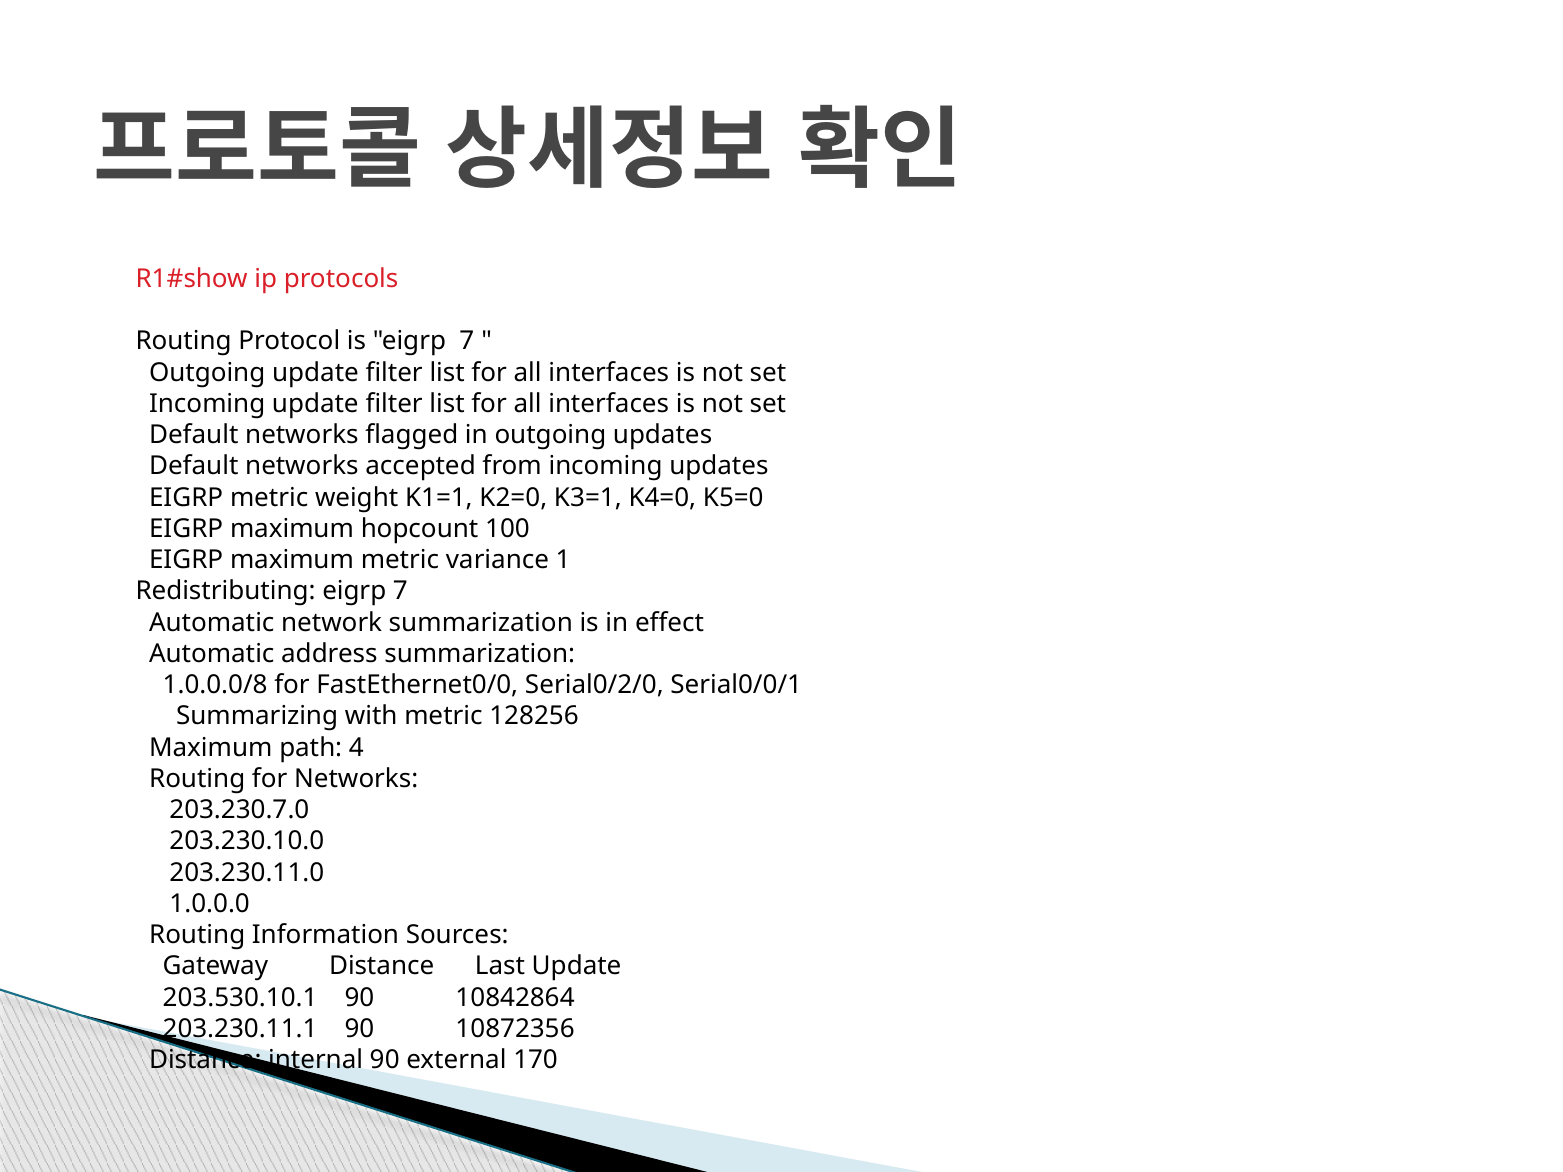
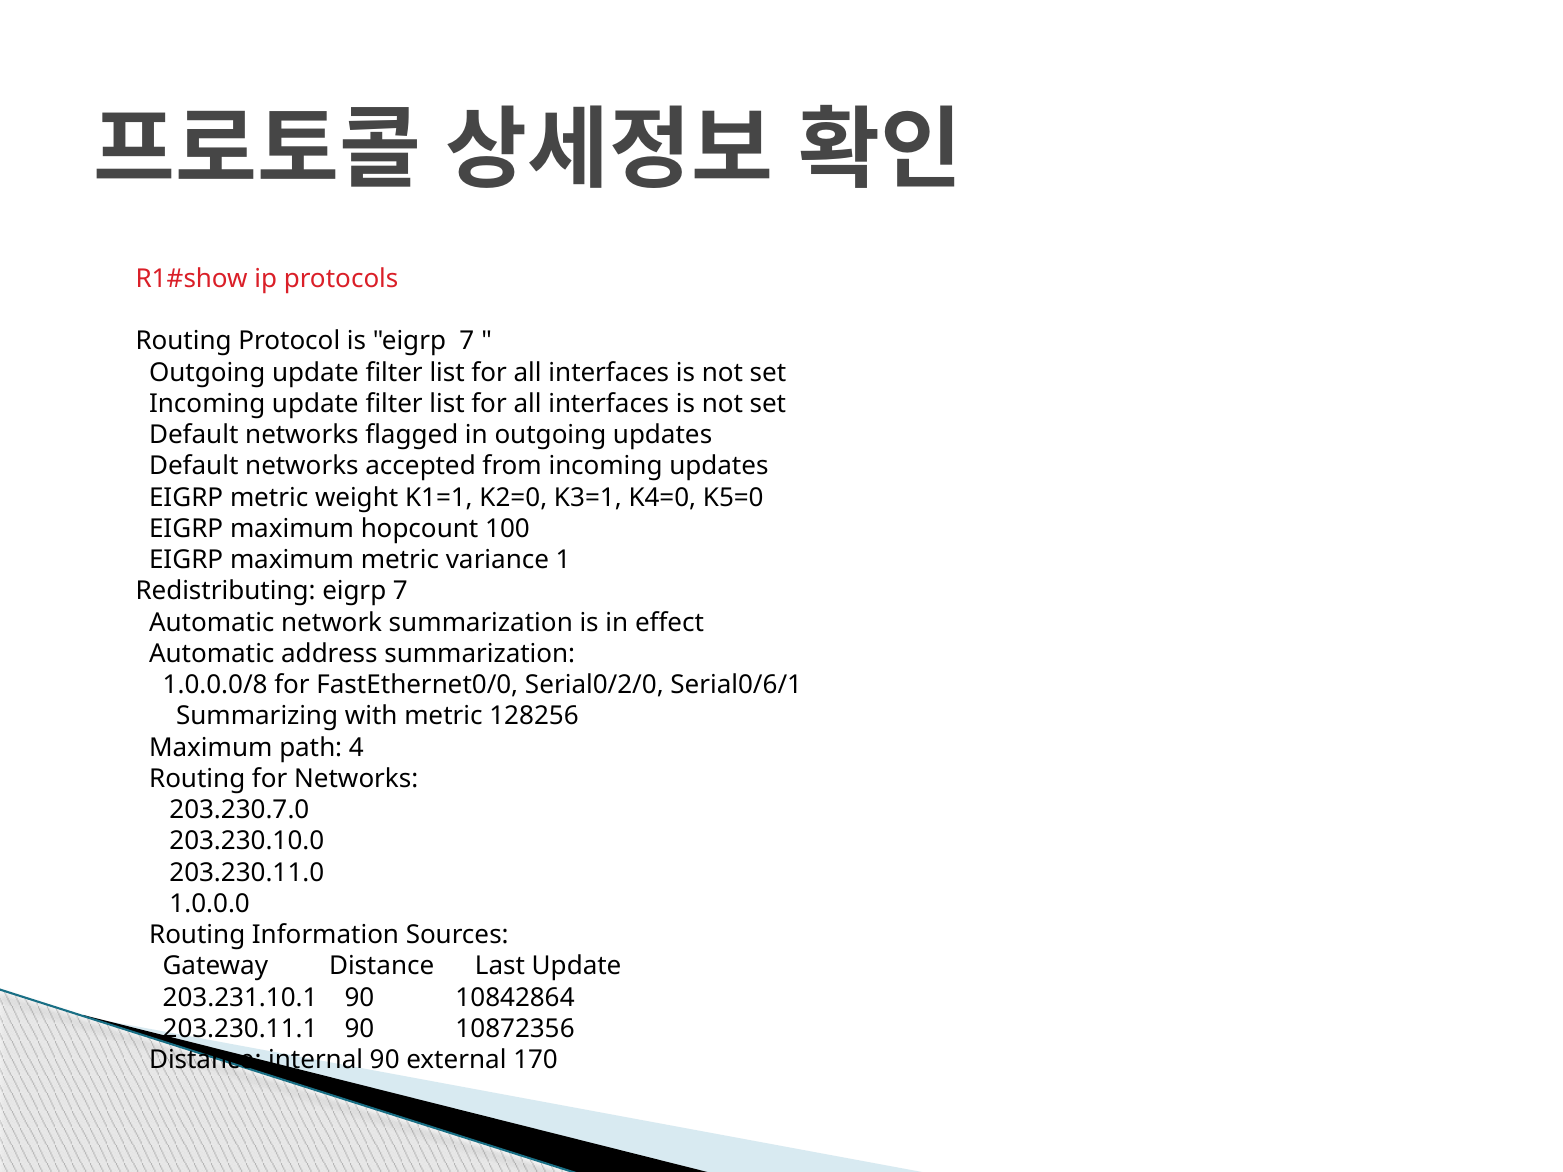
Serial0/0/1: Serial0/0/1 -> Serial0/6/1
203.530.10.1: 203.530.10.1 -> 203.231.10.1
